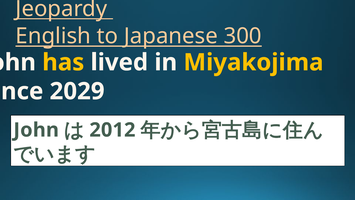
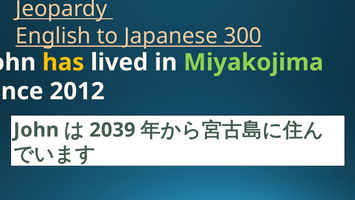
Miyakojima colour: yellow -> light green
2029: 2029 -> 2012
2012: 2012 -> 2039
